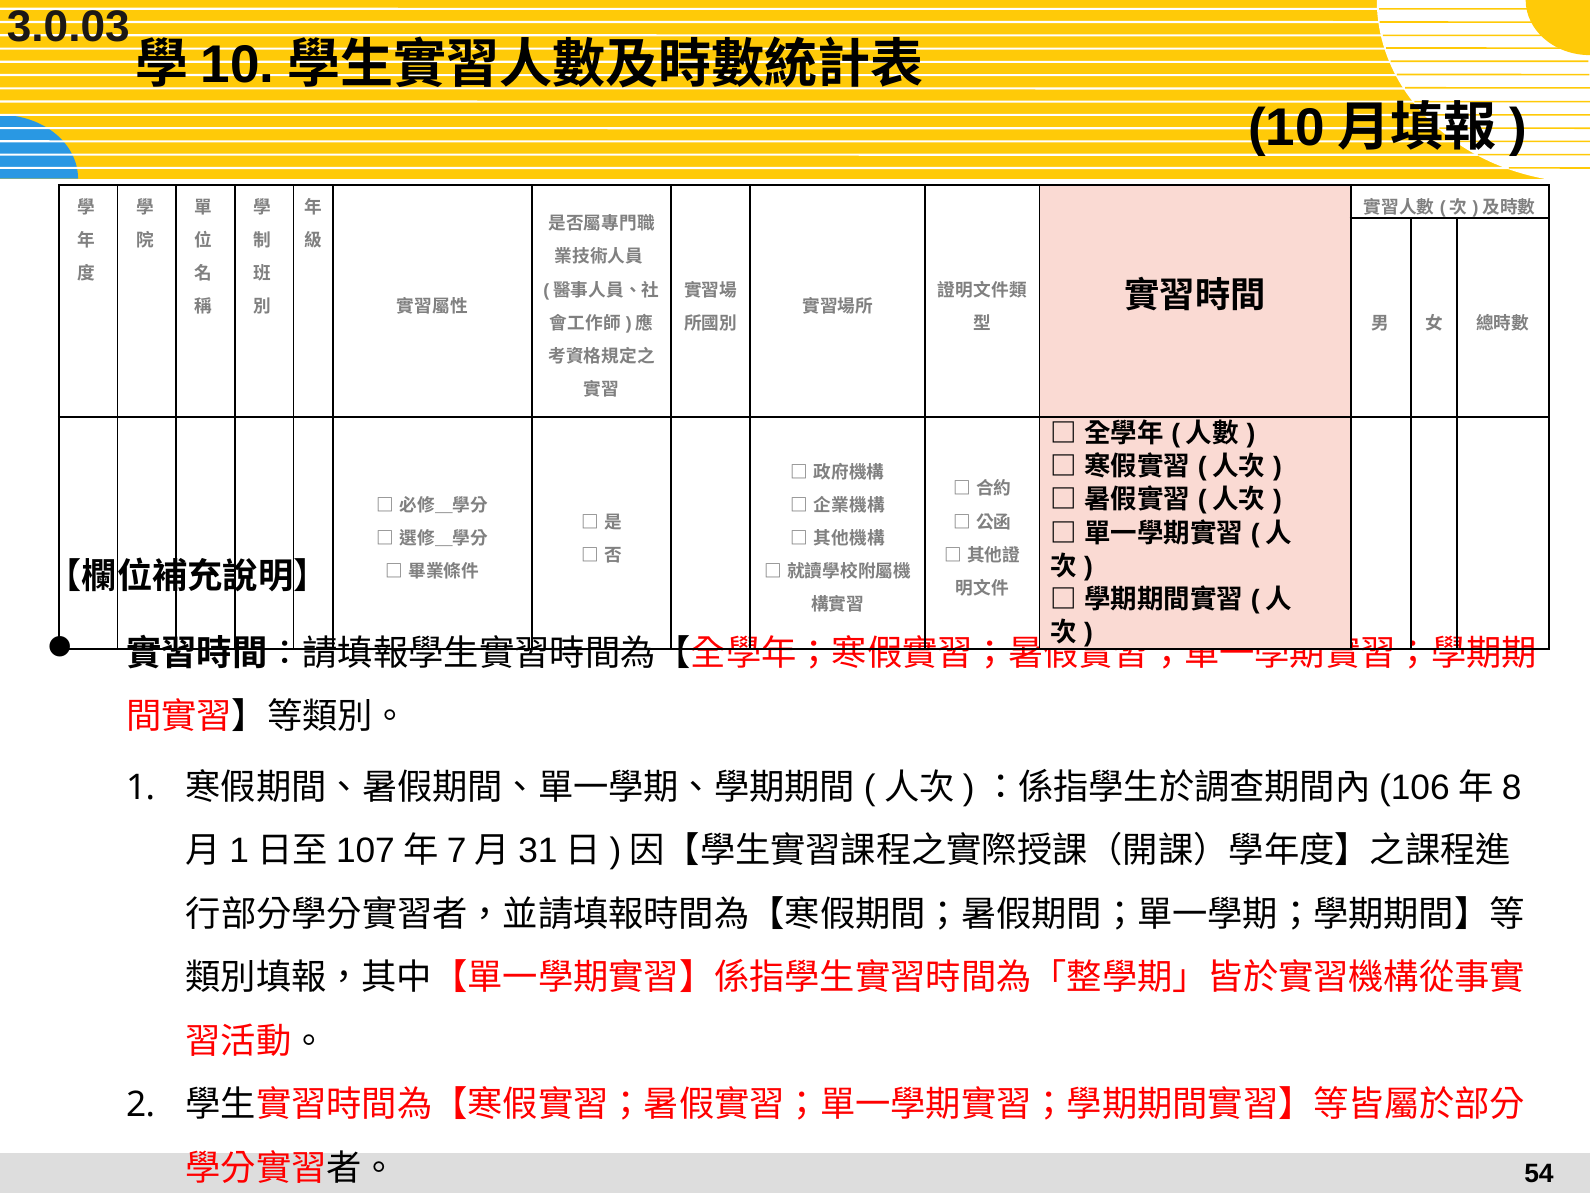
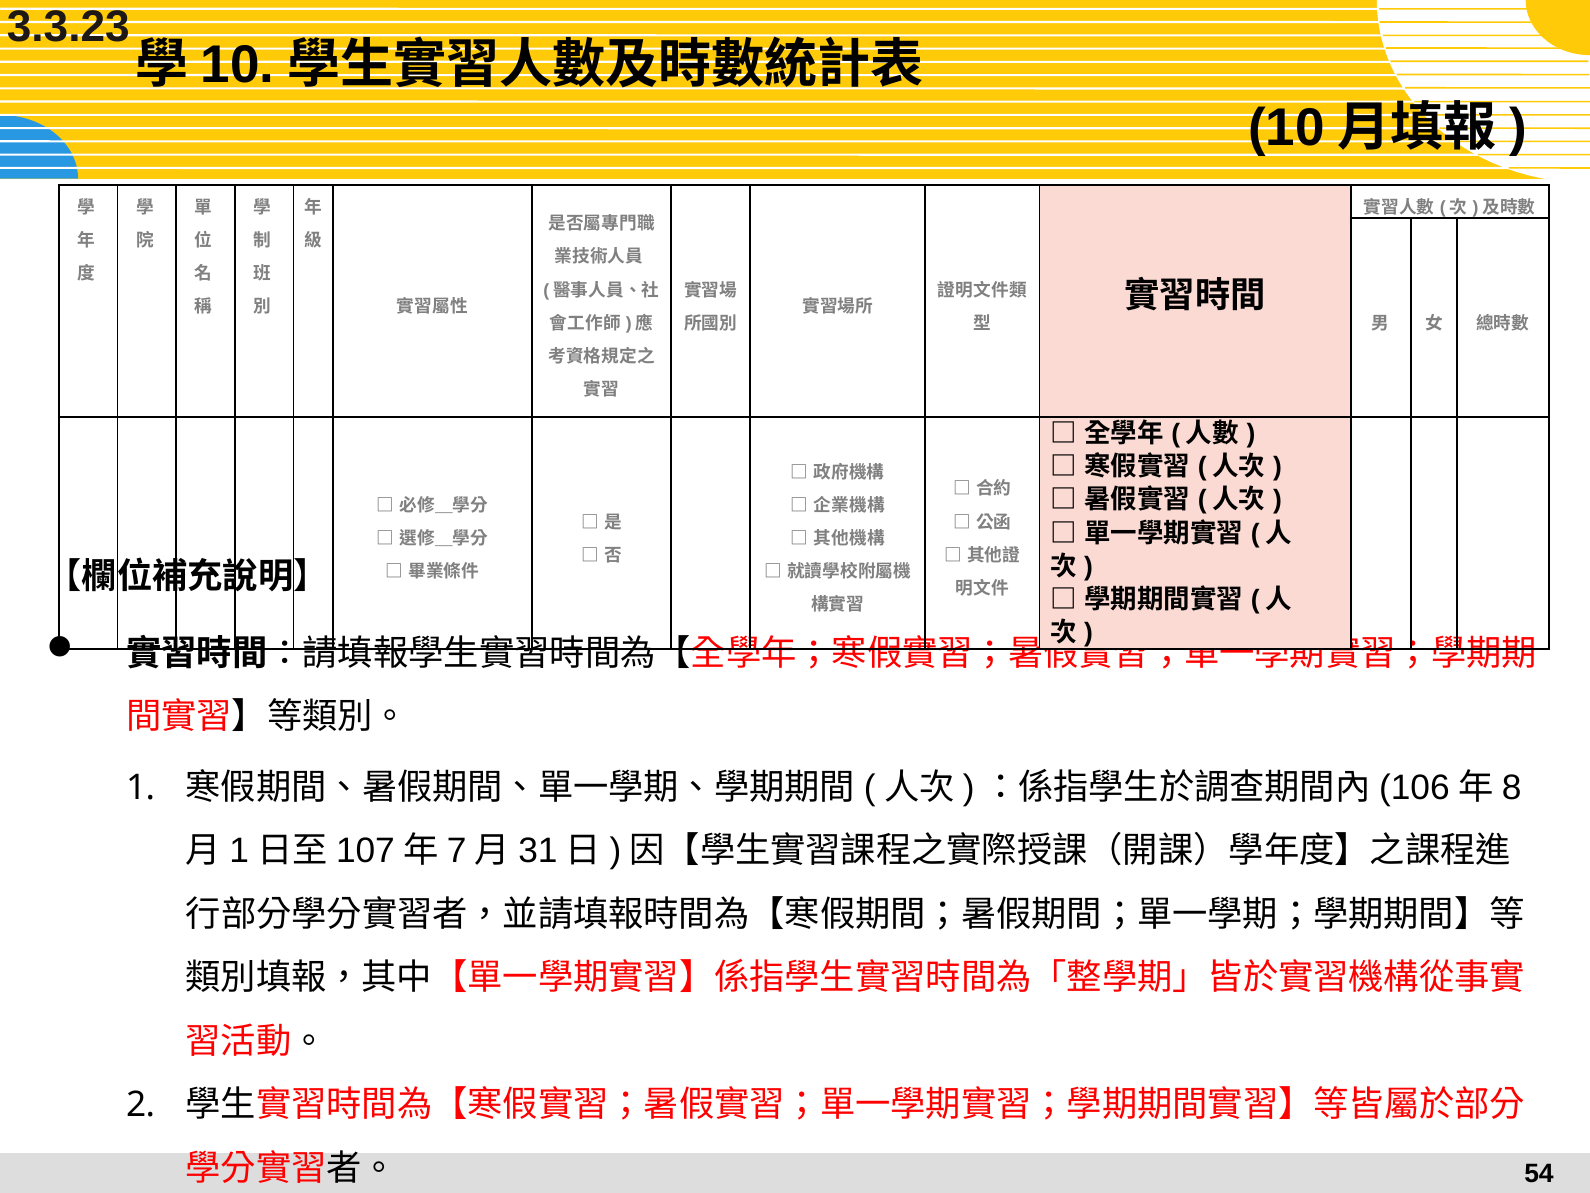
3.0.03: 3.0.03 -> 3.3.23
